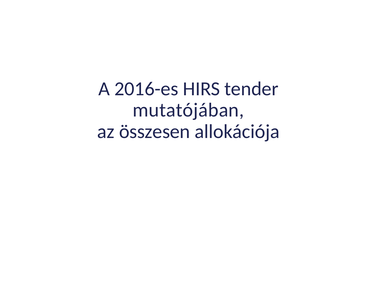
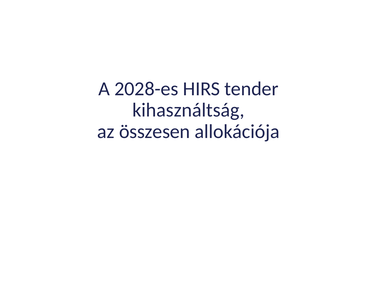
2016-es: 2016-es -> 2028-es
mutatójában: mutatójában -> kihasználtság
